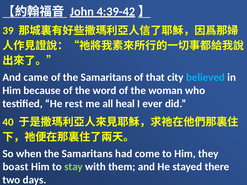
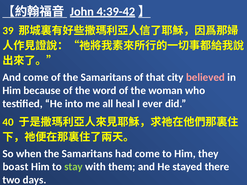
And came: came -> come
believed colour: light blue -> pink
rest: rest -> into
